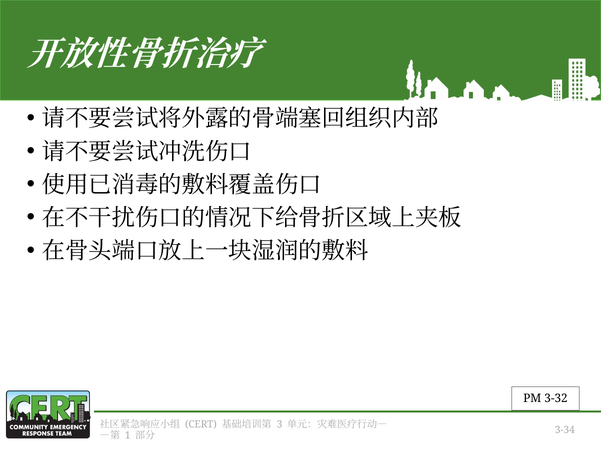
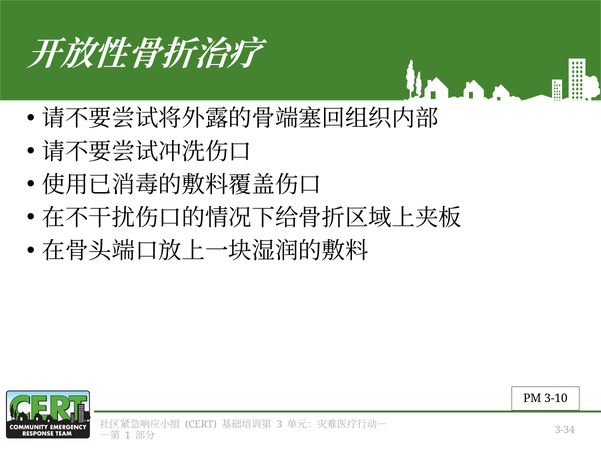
3-32: 3-32 -> 3-10
